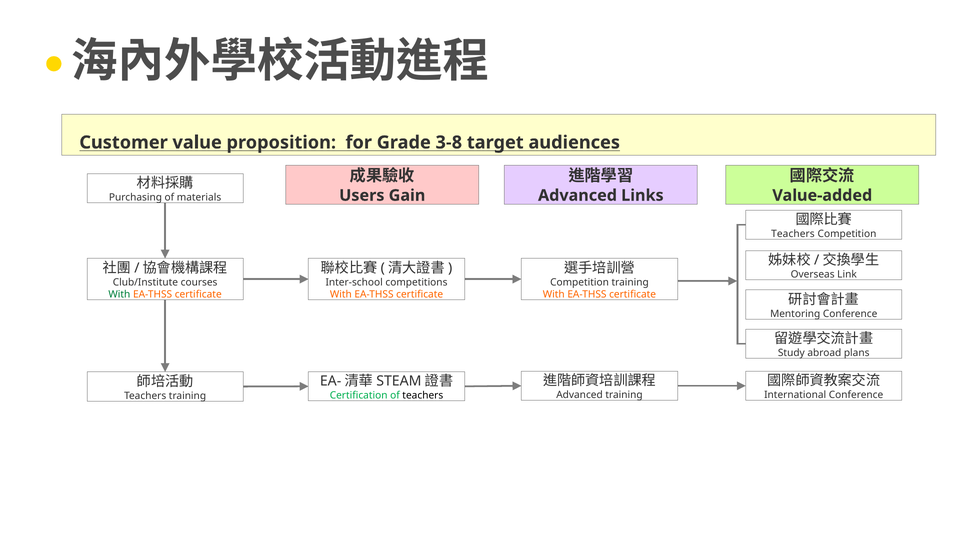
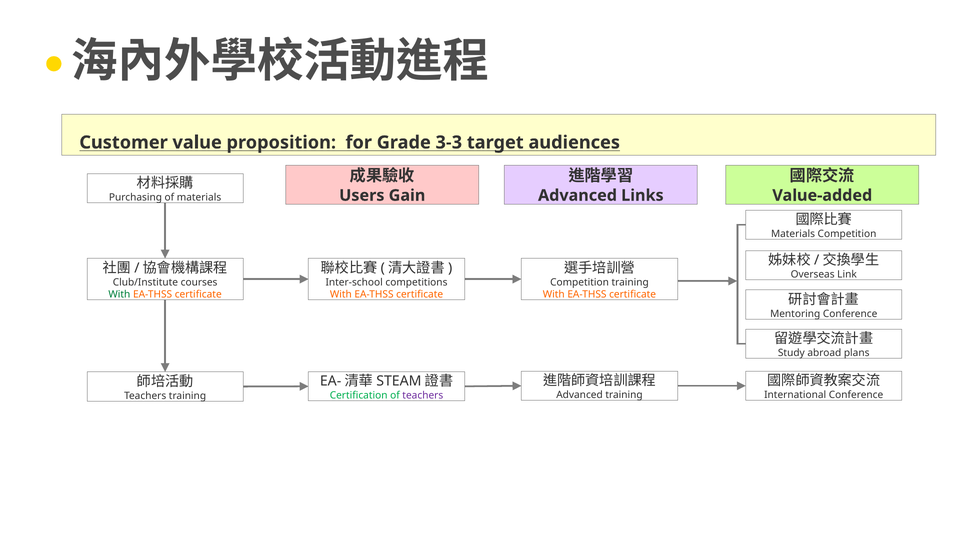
3-8: 3-8 -> 3-3
Teachers at (793, 234): Teachers -> Materials
teachers at (423, 396) colour: black -> purple
